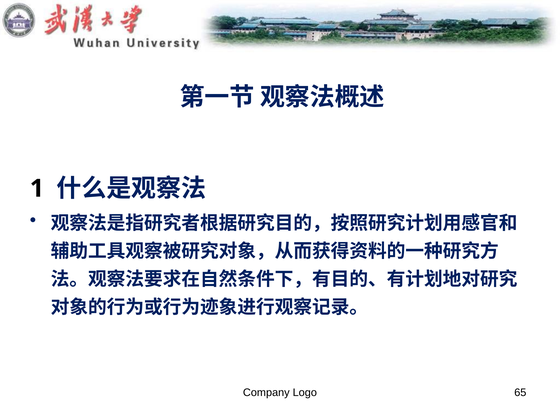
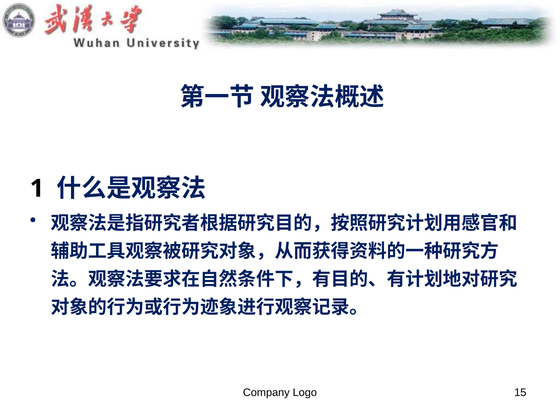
65: 65 -> 15
